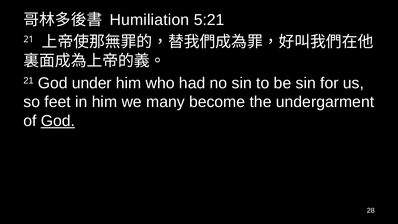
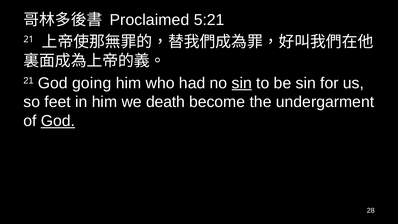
Humiliation: Humiliation -> Proclaimed
under: under -> going
sin at (242, 83) underline: none -> present
many: many -> death
